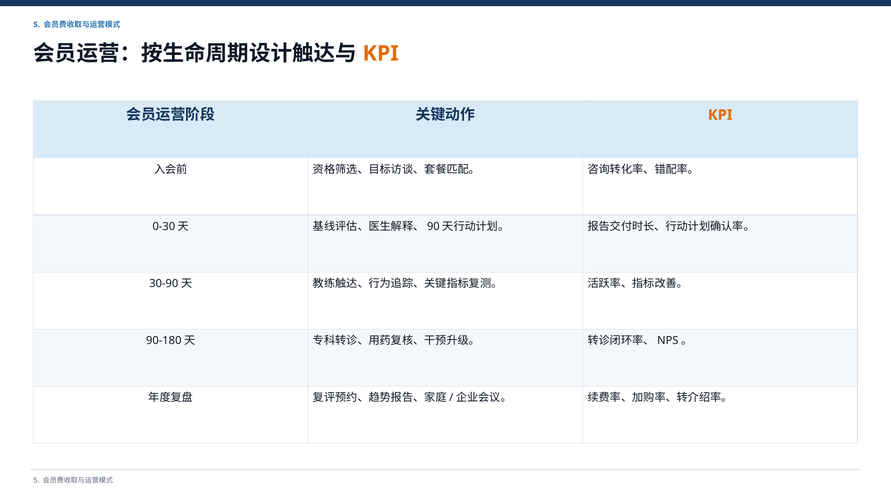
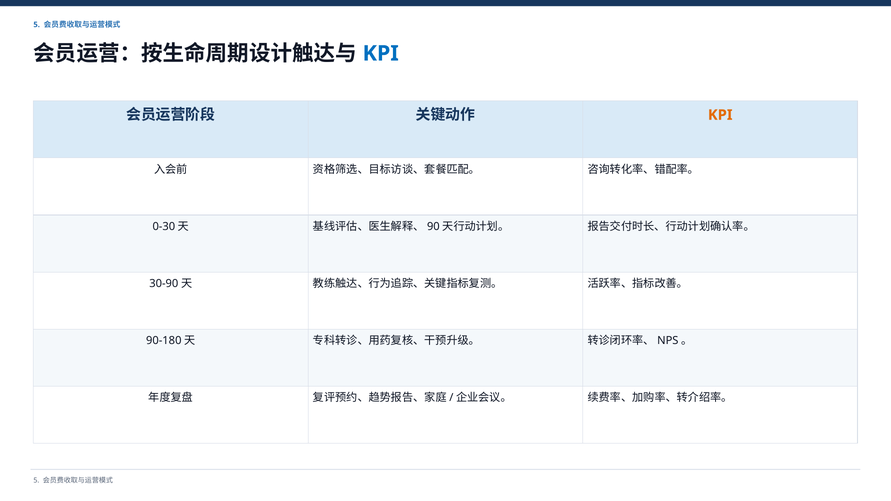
KPI at (381, 53) colour: orange -> blue
